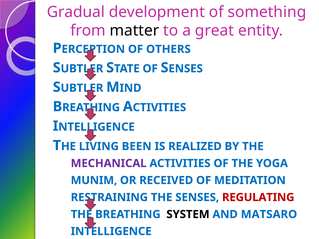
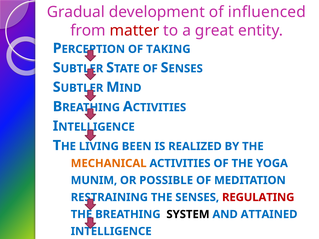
something: something -> influenced
matter colour: black -> red
OTHERS: OTHERS -> TAKING
MECHANICAL colour: purple -> orange
RECEIVED: RECEIVED -> POSSIBLE
MATSARO: MATSARO -> ATTAINED
